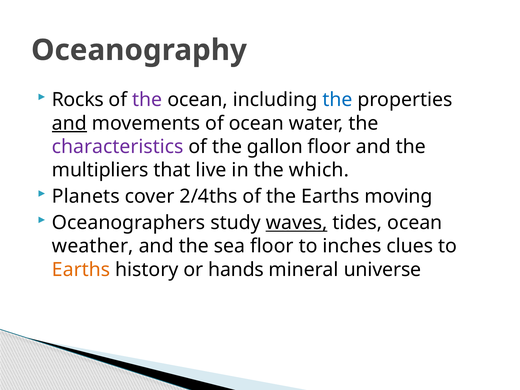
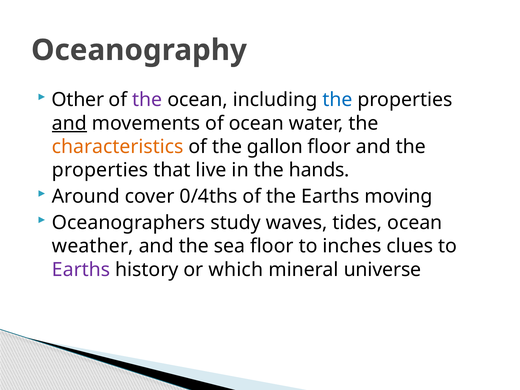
Rocks: Rocks -> Other
characteristics colour: purple -> orange
multipliers at (100, 170): multipliers -> properties
which: which -> hands
Planets: Planets -> Around
2/4ths: 2/4ths -> 0/4ths
waves underline: present -> none
Earths at (81, 270) colour: orange -> purple
hands: hands -> which
